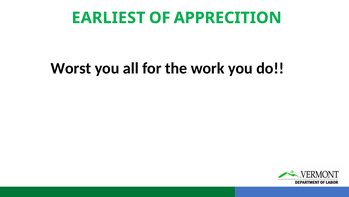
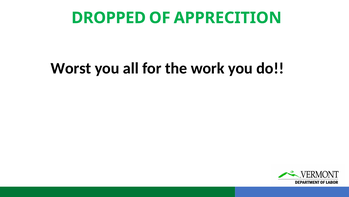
EARLIEST: EARLIEST -> DROPPED
